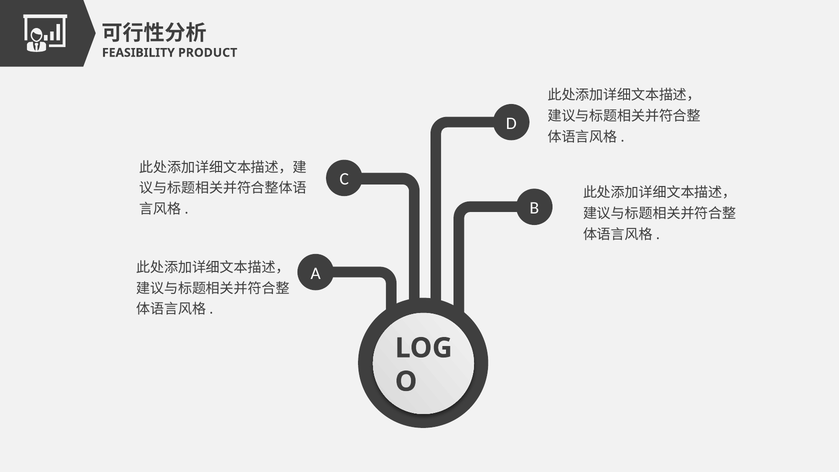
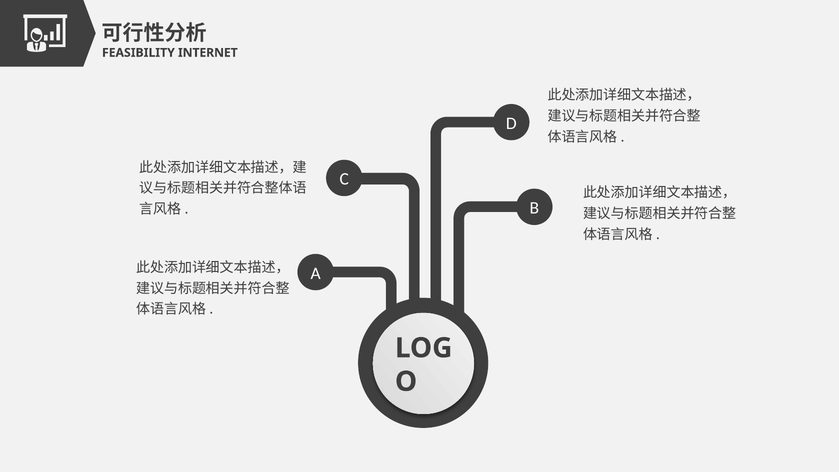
PRODUCT: PRODUCT -> INTERNET
